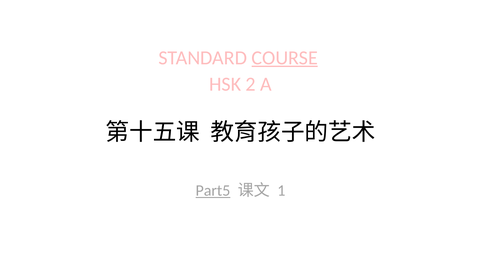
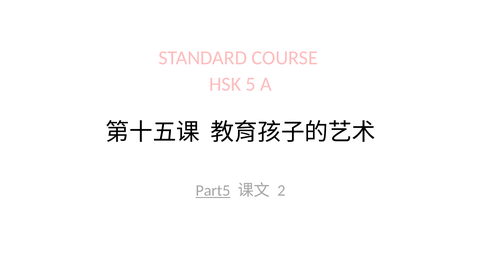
COURSE underline: present -> none
2: 2 -> 5
1: 1 -> 2
